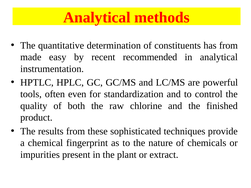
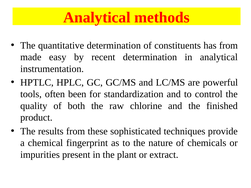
recent recommended: recommended -> determination
even: even -> been
